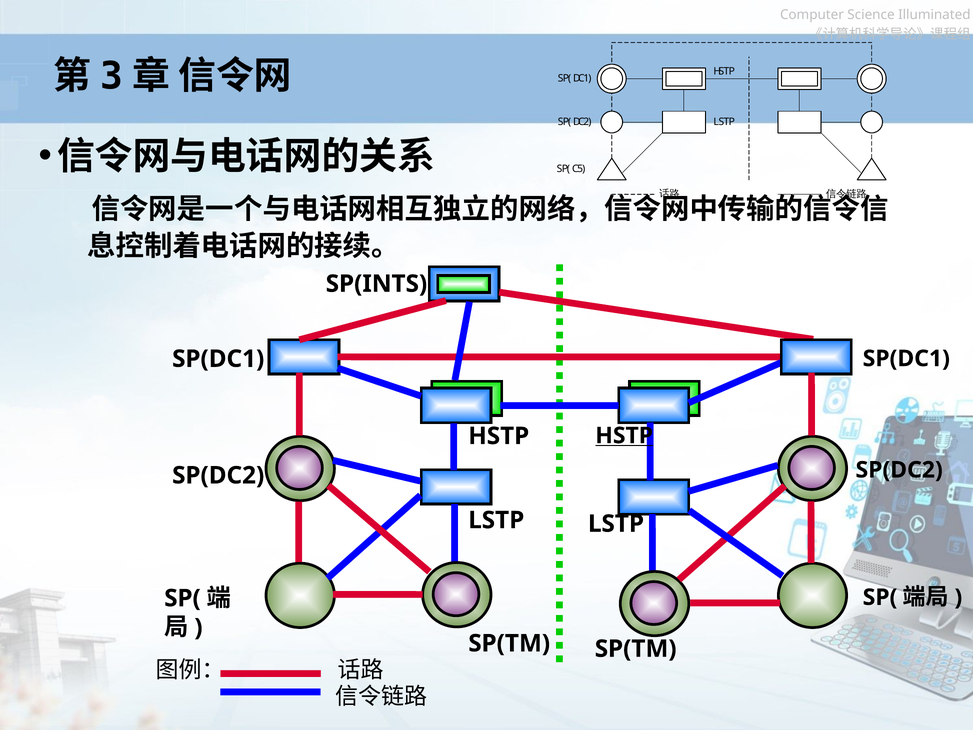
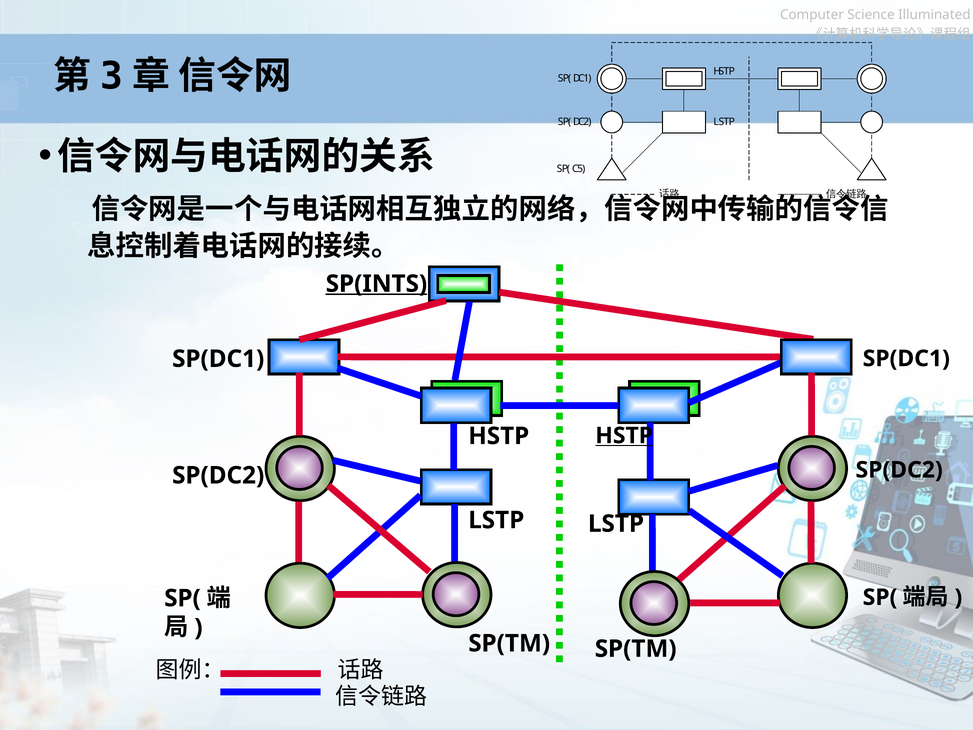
SP(INTS underline: none -> present
